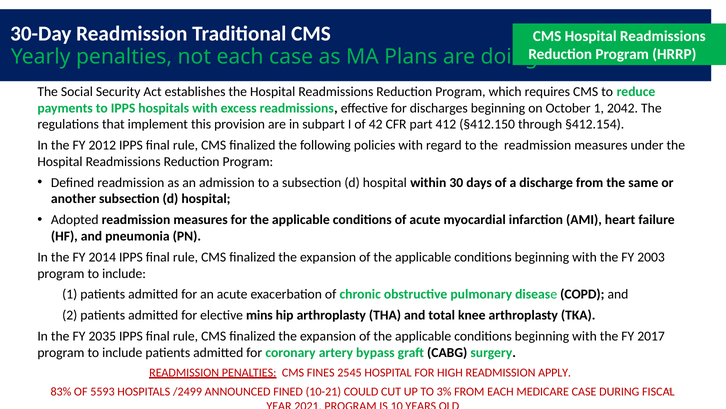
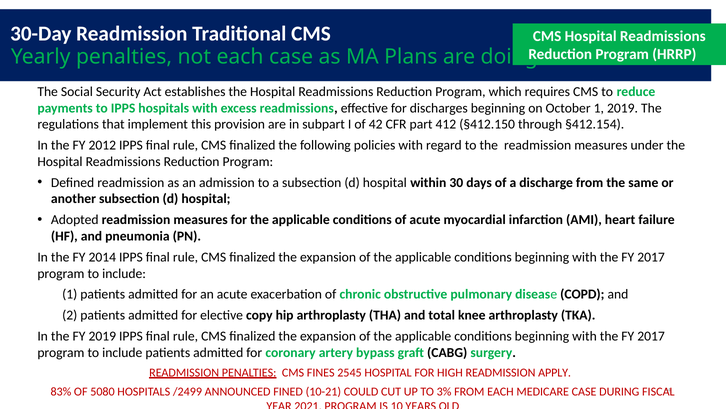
1 2042: 2042 -> 2019
2003 at (651, 257): 2003 -> 2017
mins: mins -> copy
FY 2035: 2035 -> 2019
5593: 5593 -> 5080
